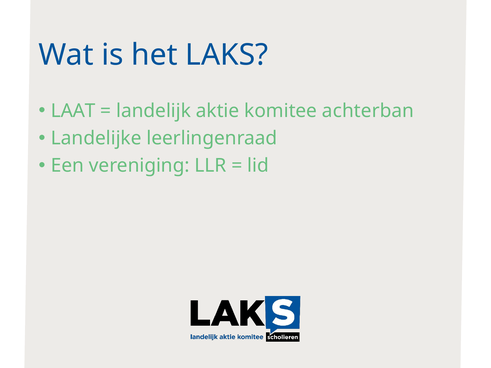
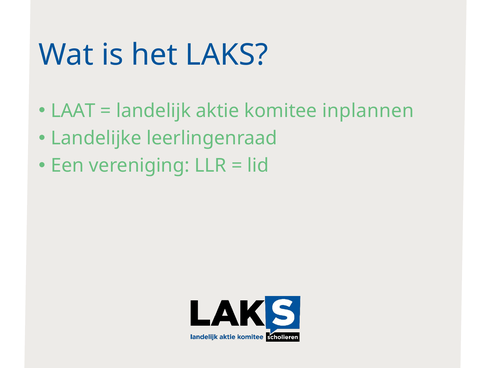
achterban: achterban -> inplannen
